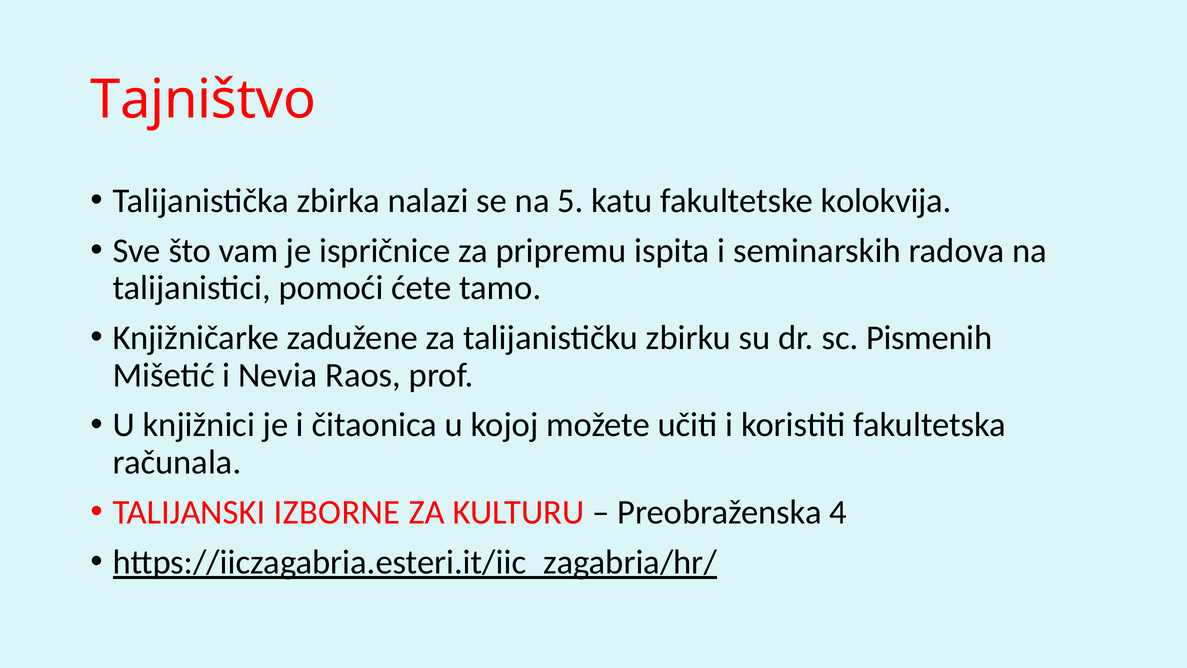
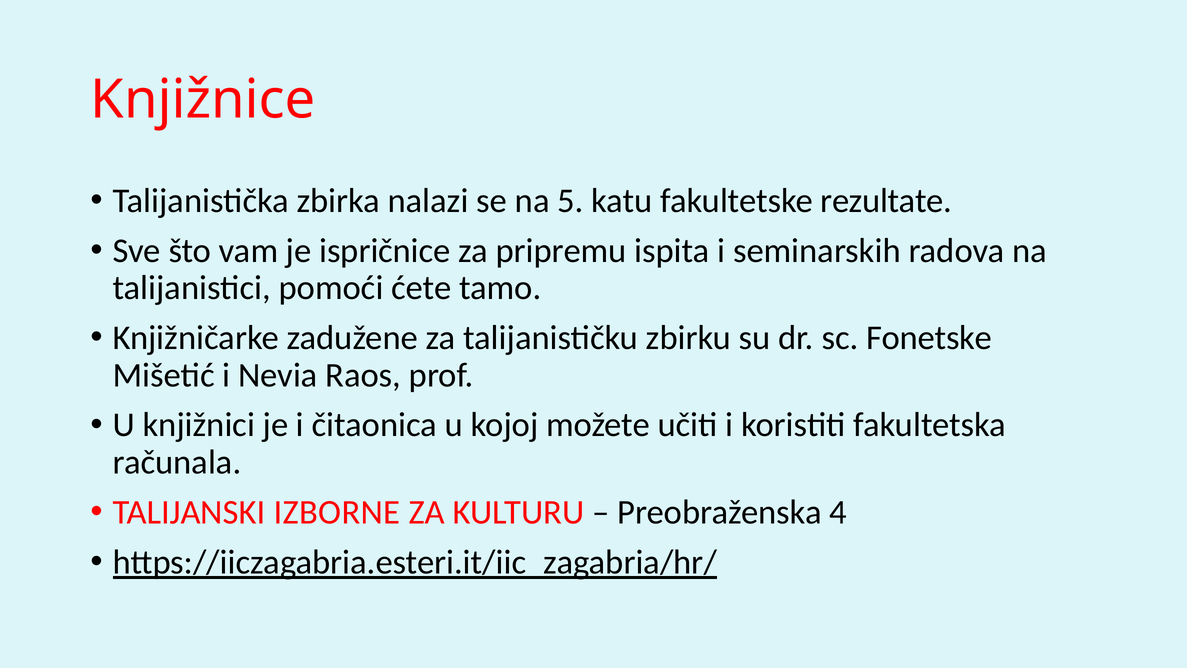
Tajništvo: Tajništvo -> Knjižnice
kolokvija: kolokvija -> rezultate
Pismenih: Pismenih -> Fonetske
